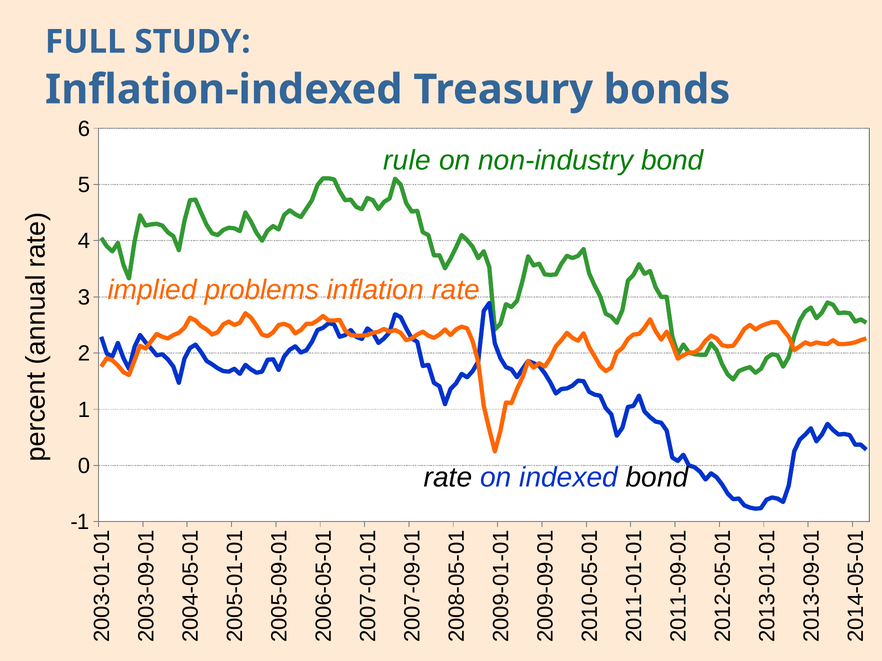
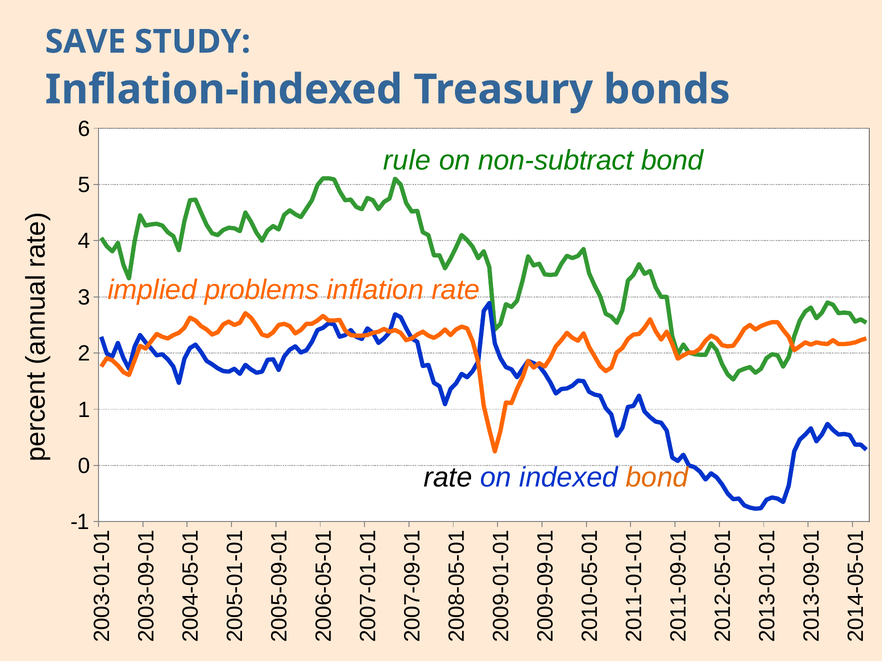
FULL: FULL -> SAVE
non-industry: non-industry -> non-subtract
bond at (657, 478) colour: black -> orange
